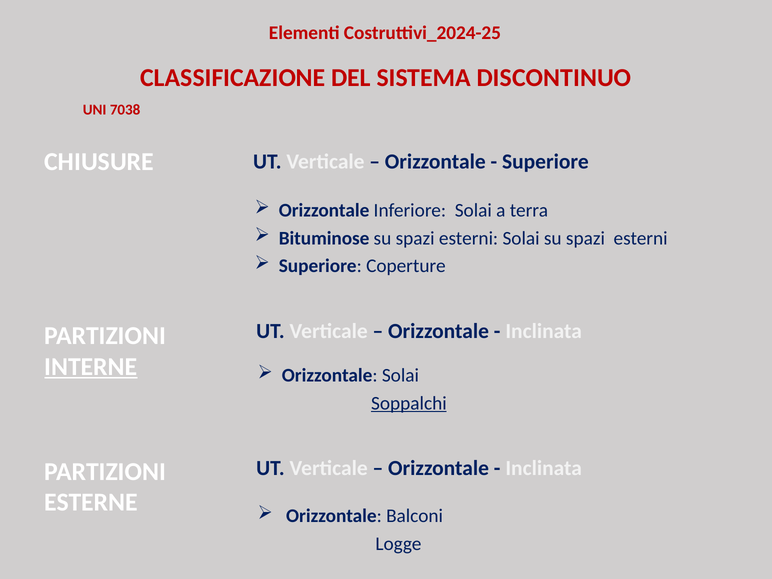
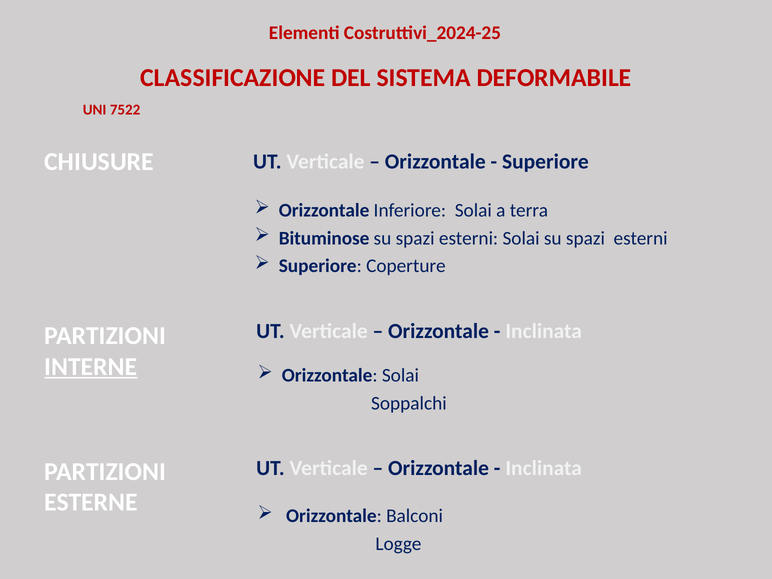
DISCONTINUO: DISCONTINUO -> DEFORMABILE
7038: 7038 -> 7522
Soppalchi underline: present -> none
